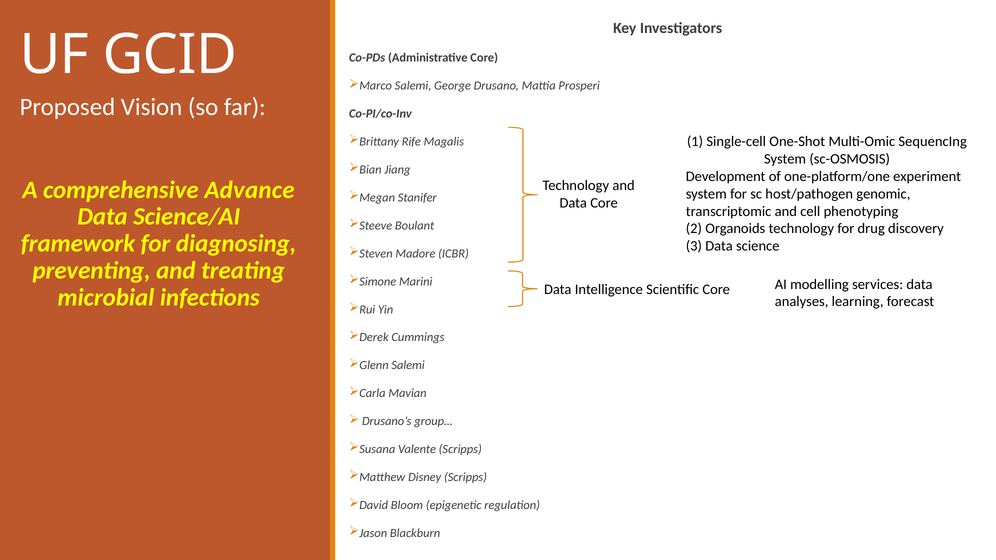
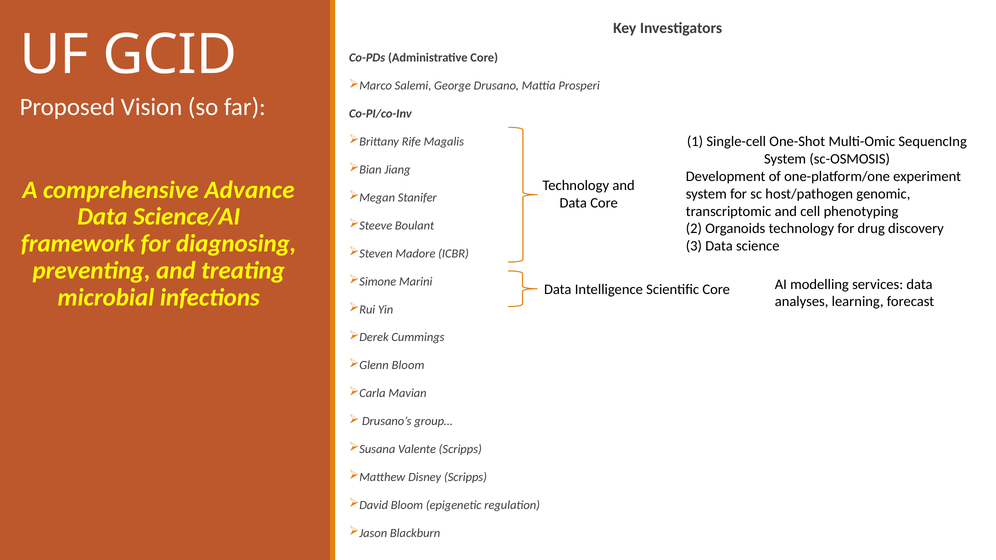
Salemi at (408, 365): Salemi -> Bloom
